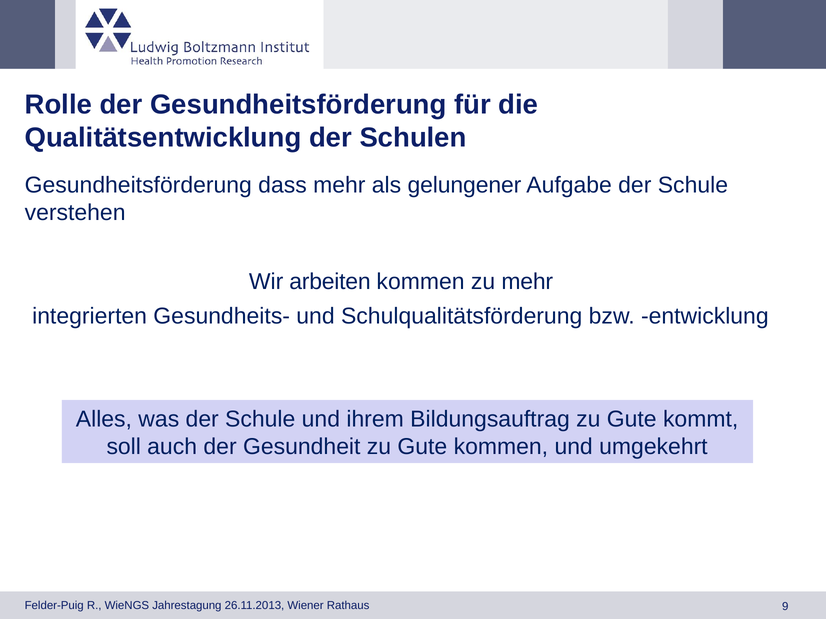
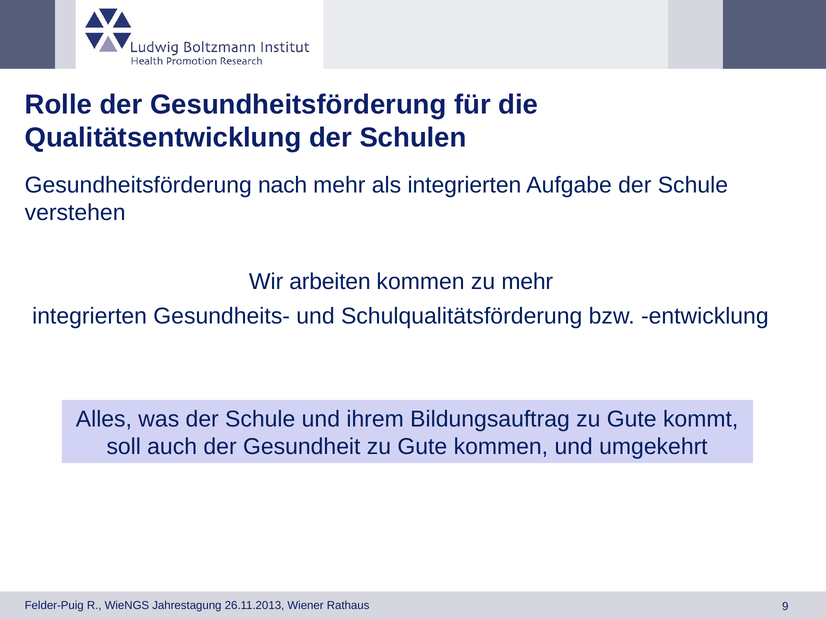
dass: dass -> nach
als gelungener: gelungener -> integrierten
